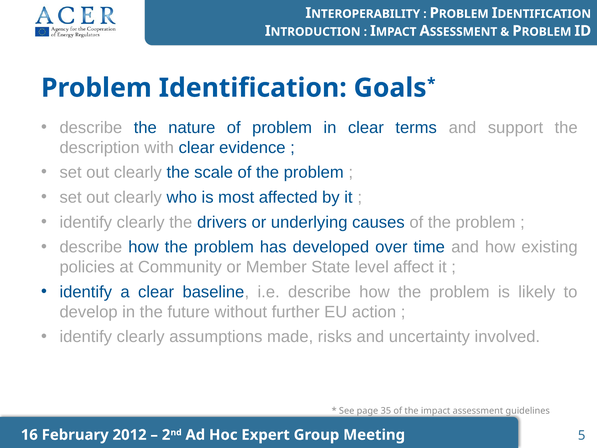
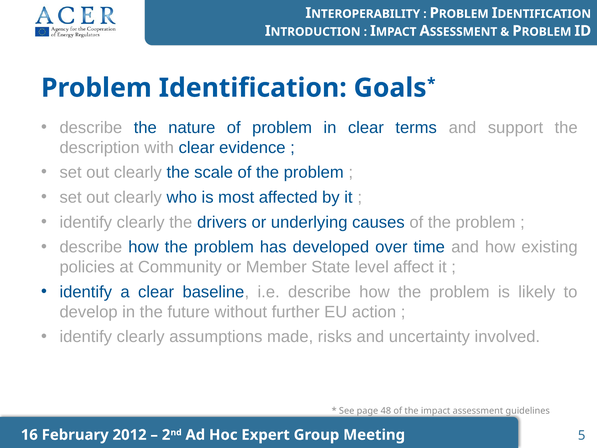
35: 35 -> 48
